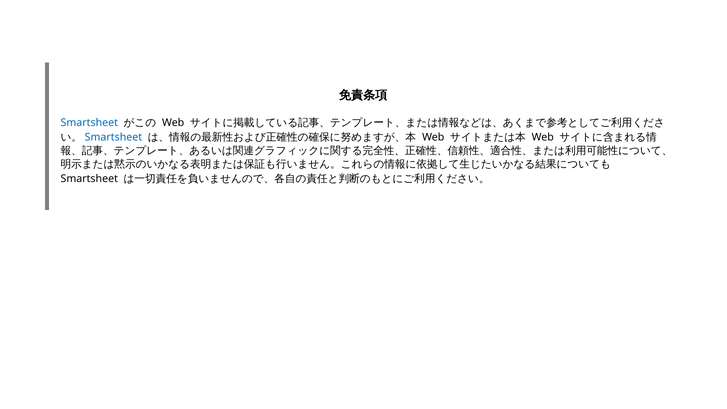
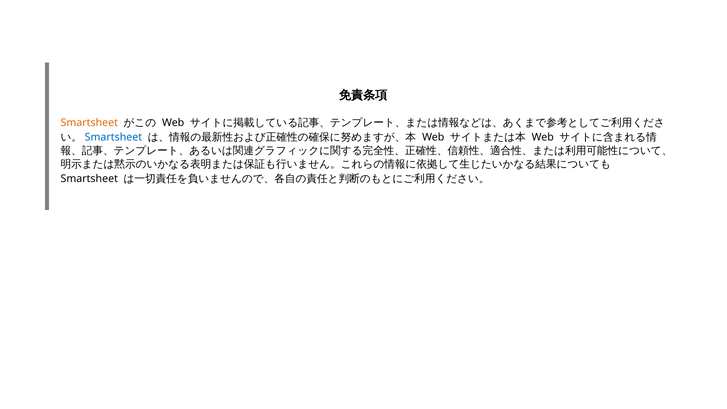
Smartsheet at (89, 123) colour: blue -> orange
